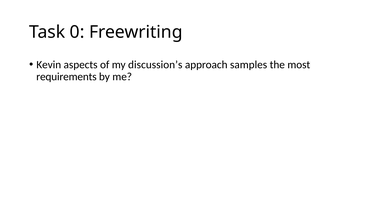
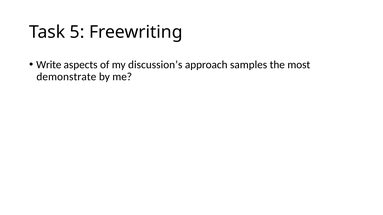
0: 0 -> 5
Kevin: Kevin -> Write
requirements: requirements -> demonstrate
